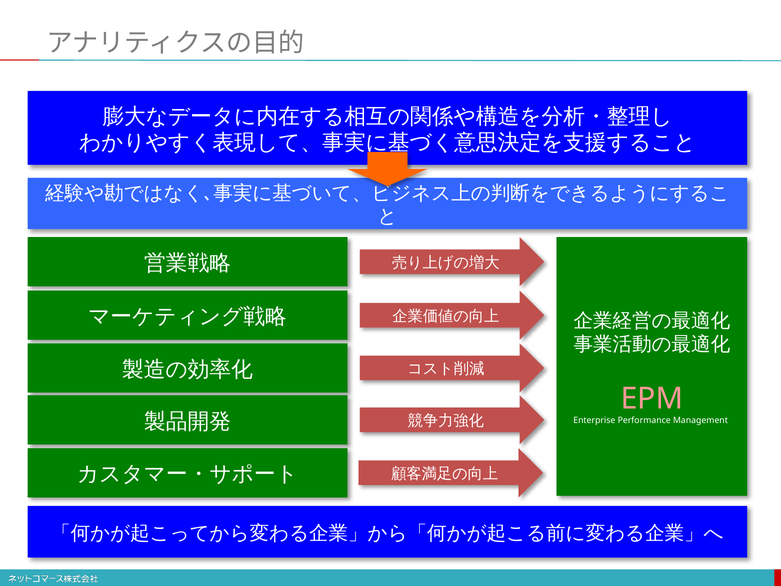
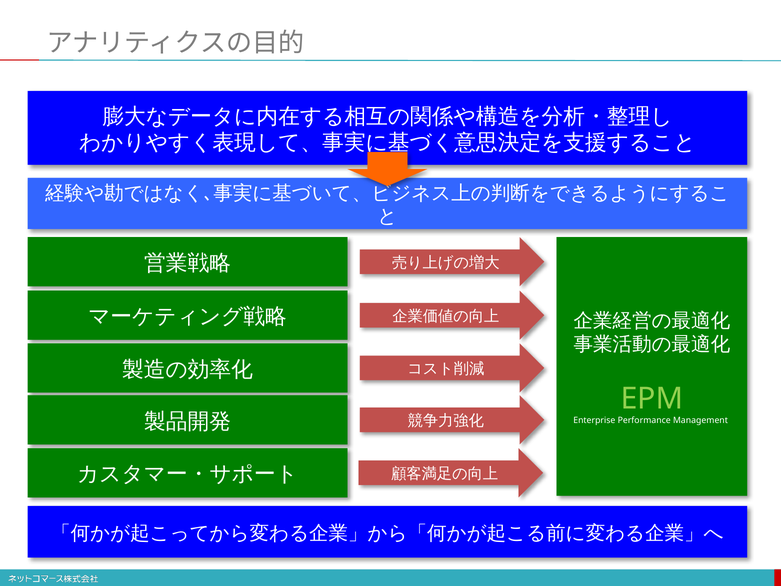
EPM colour: pink -> light green
